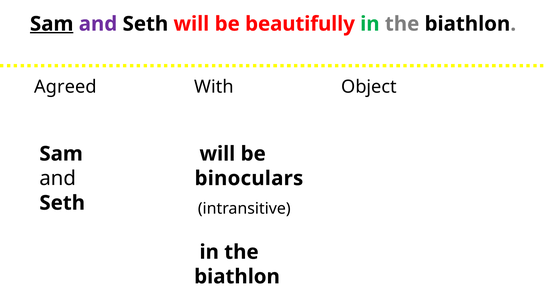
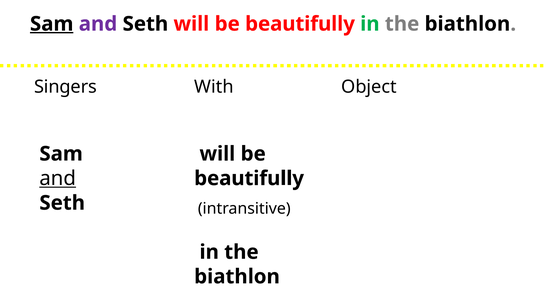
Agreed: Agreed -> Singers
and at (58, 178) underline: none -> present
binoculars at (249, 178): binoculars -> beautifully
